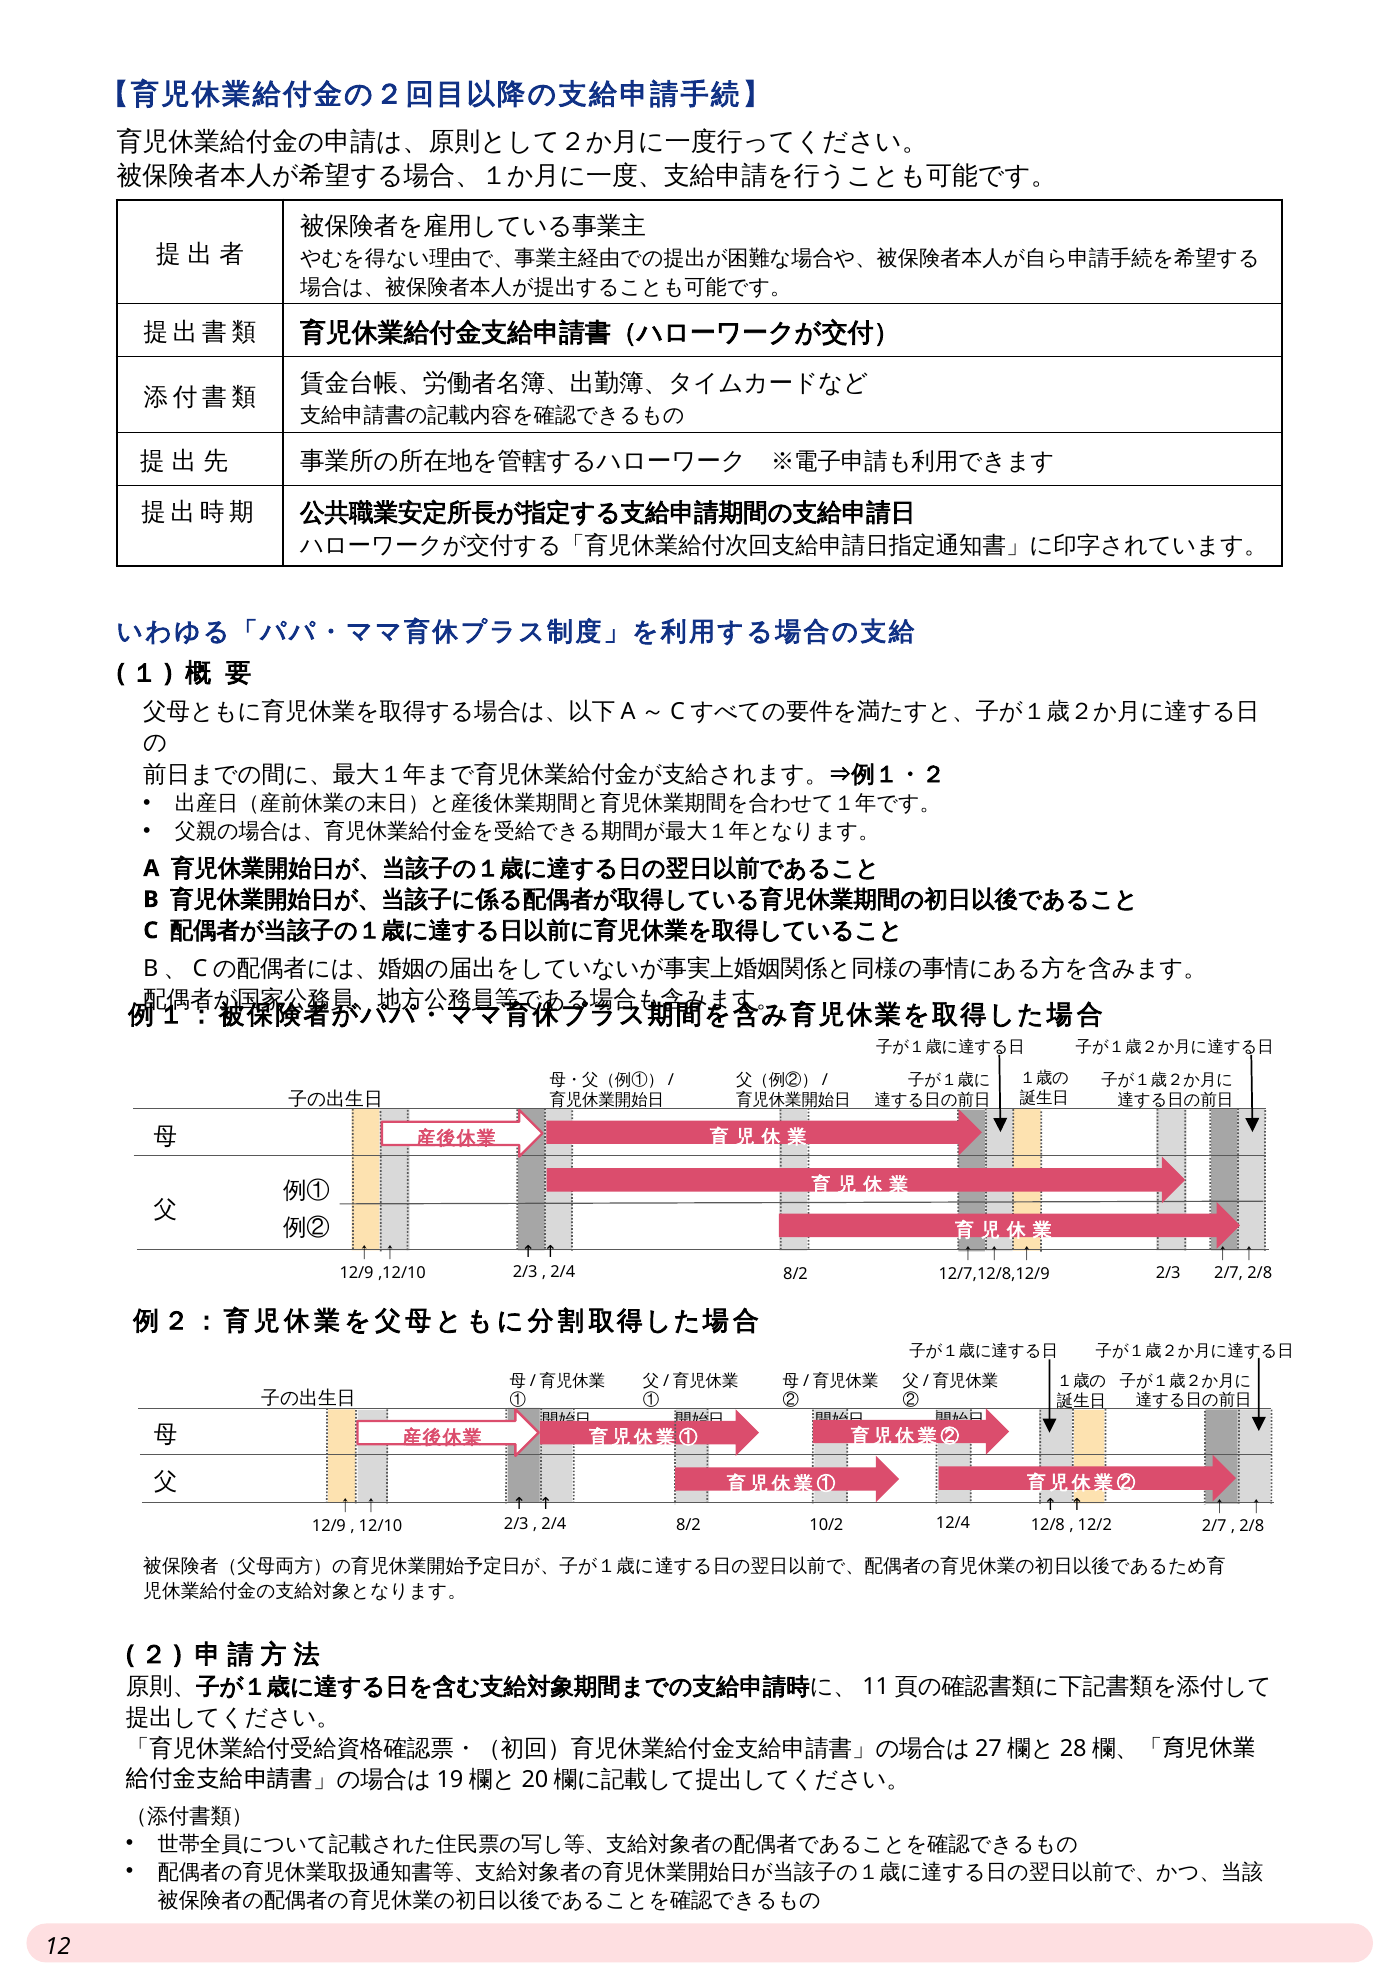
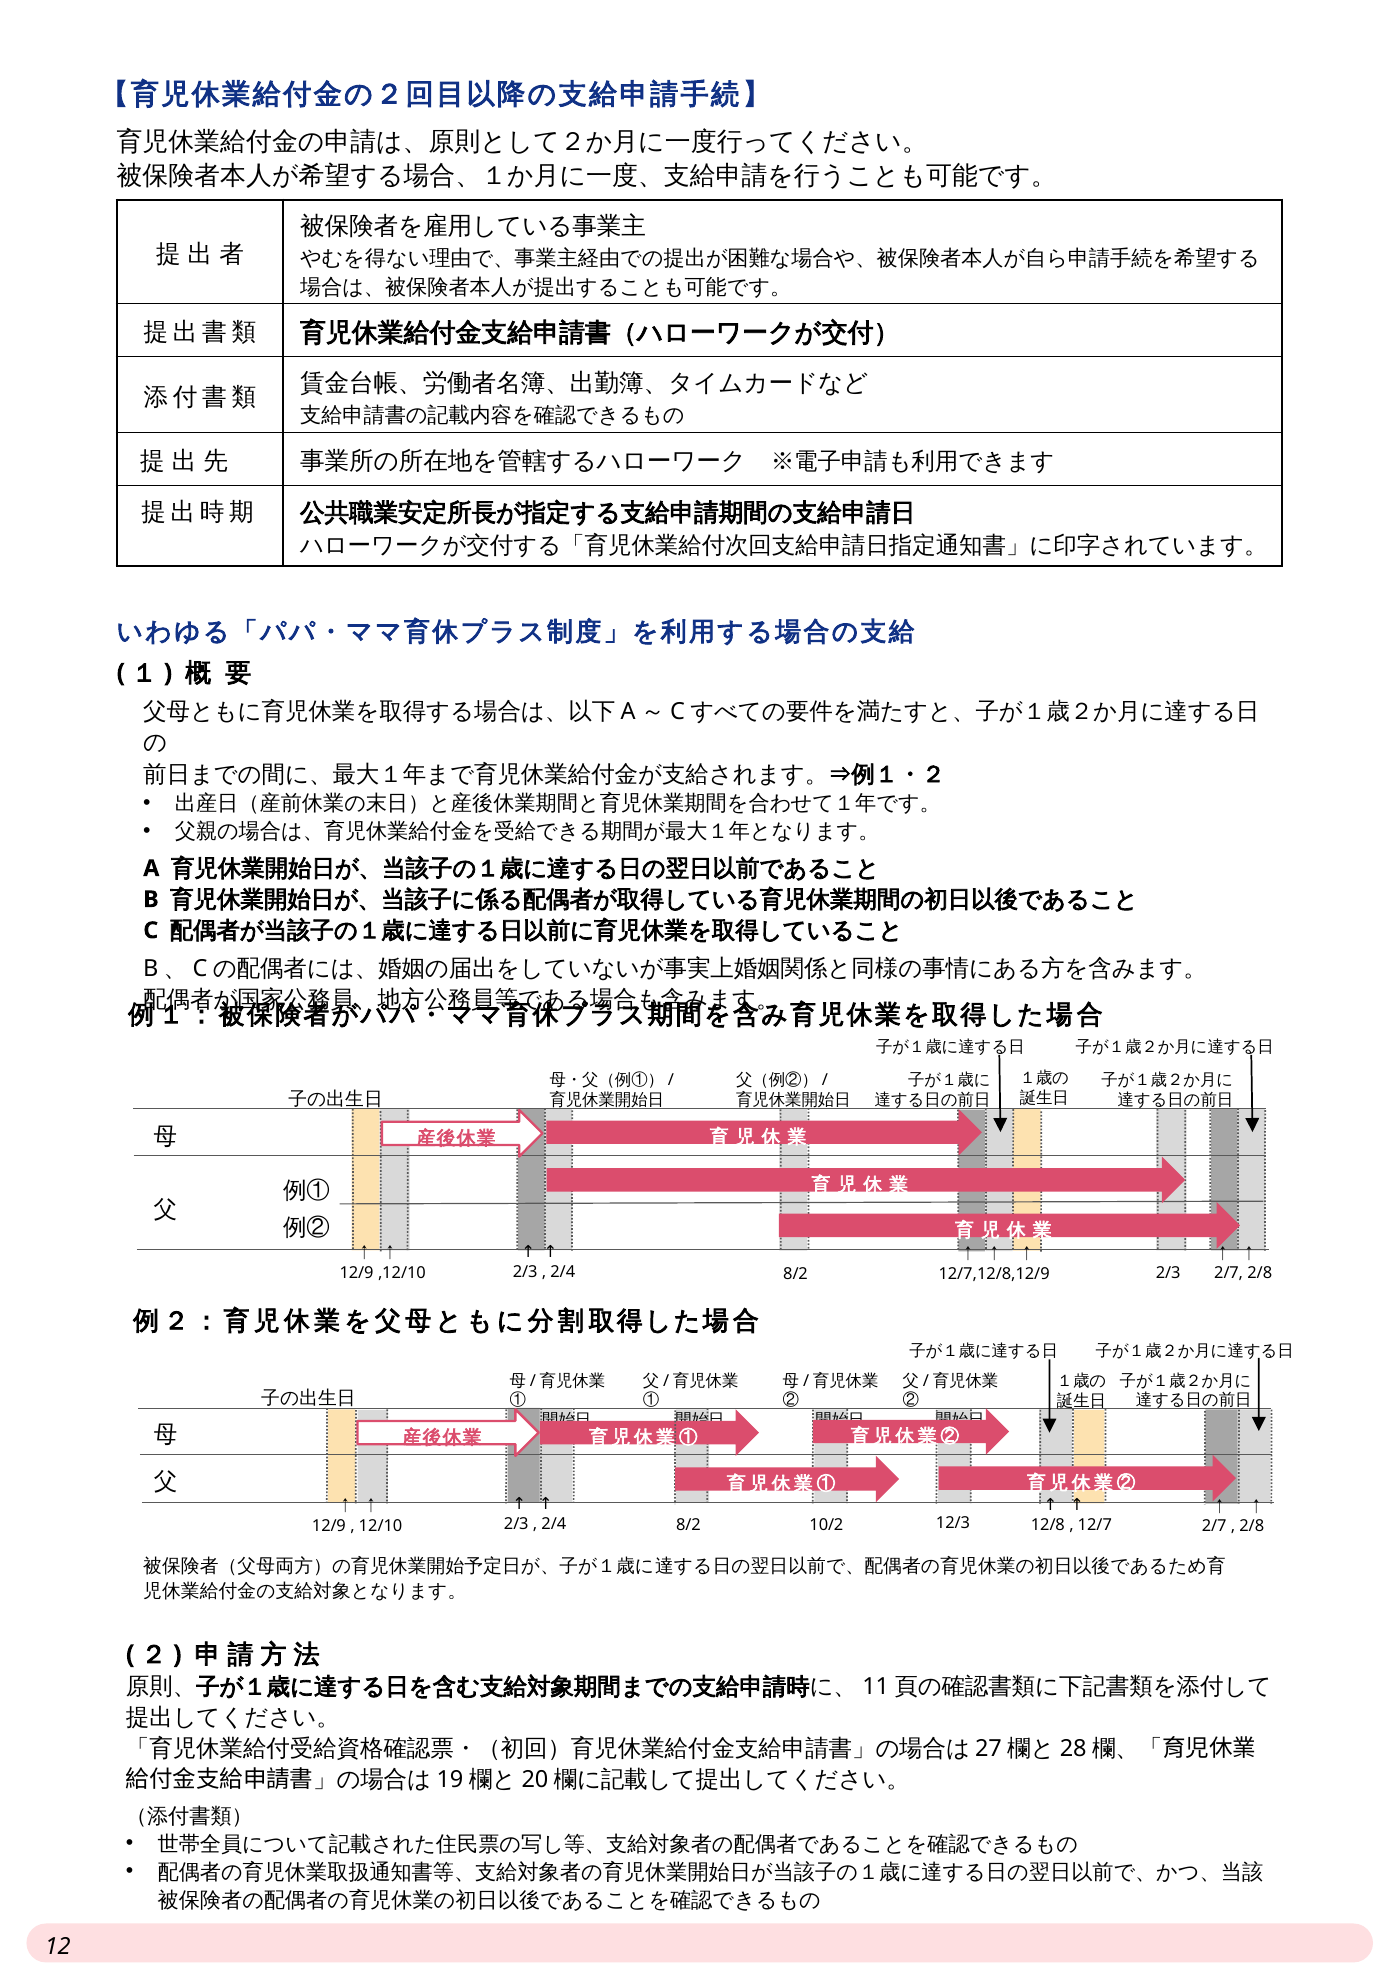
12/4: 12/4 -> 12/3
12/2: 12/2 -> 12/7
